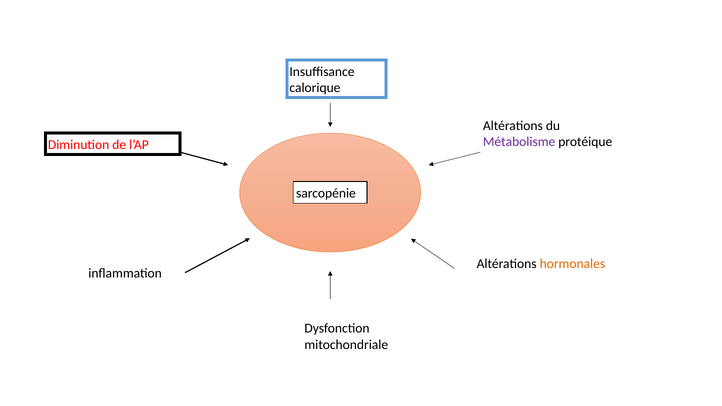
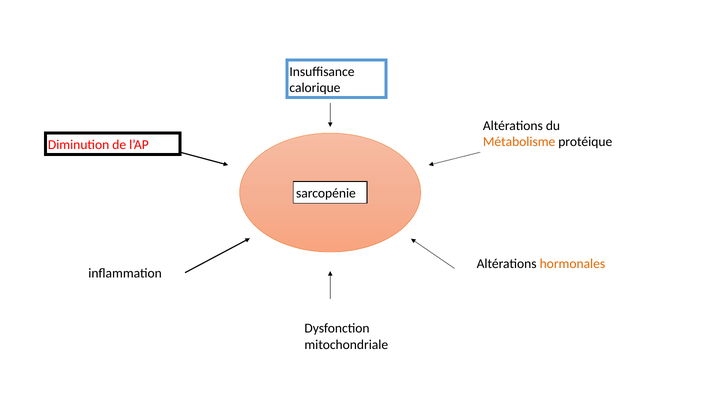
Métabolisme colour: purple -> orange
